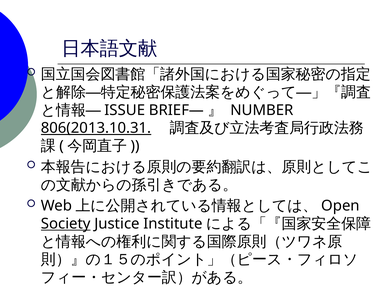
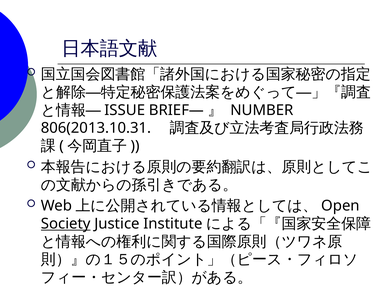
806(2013.10.31 underline: present -> none
